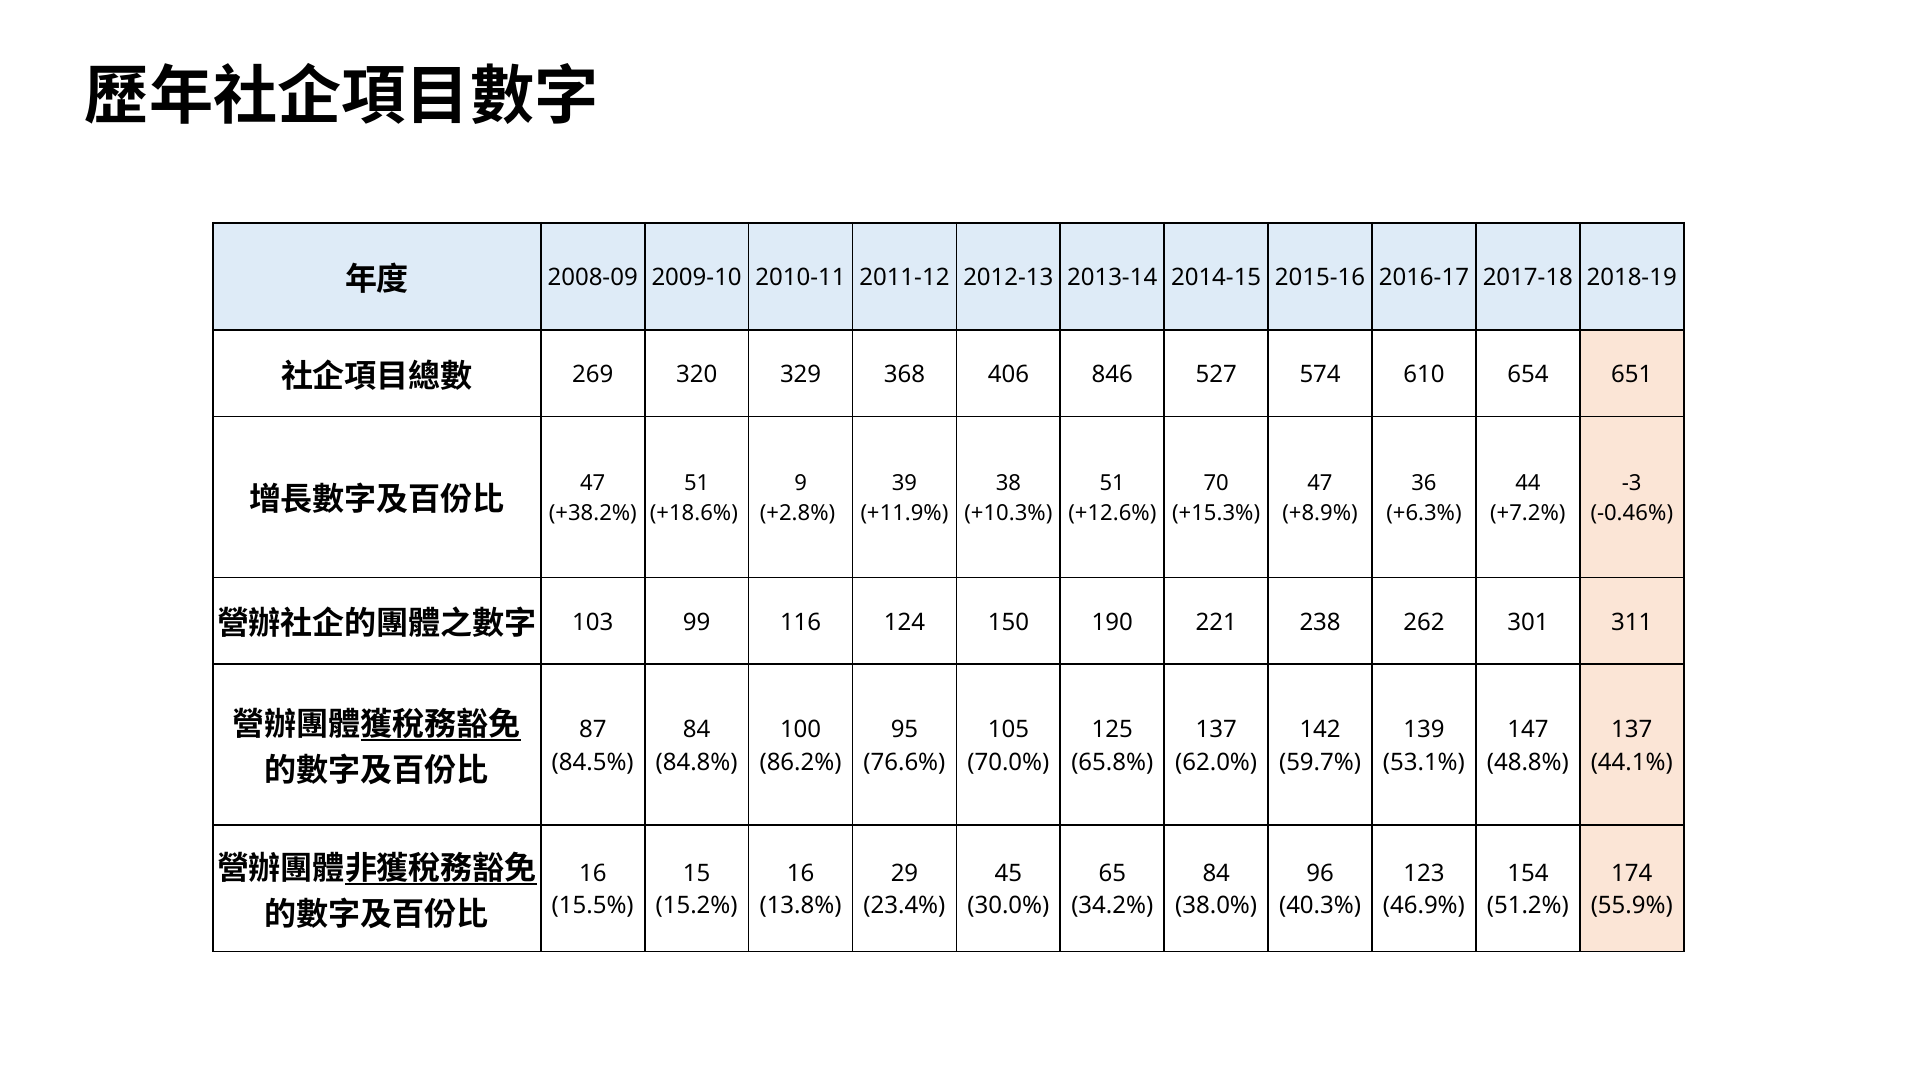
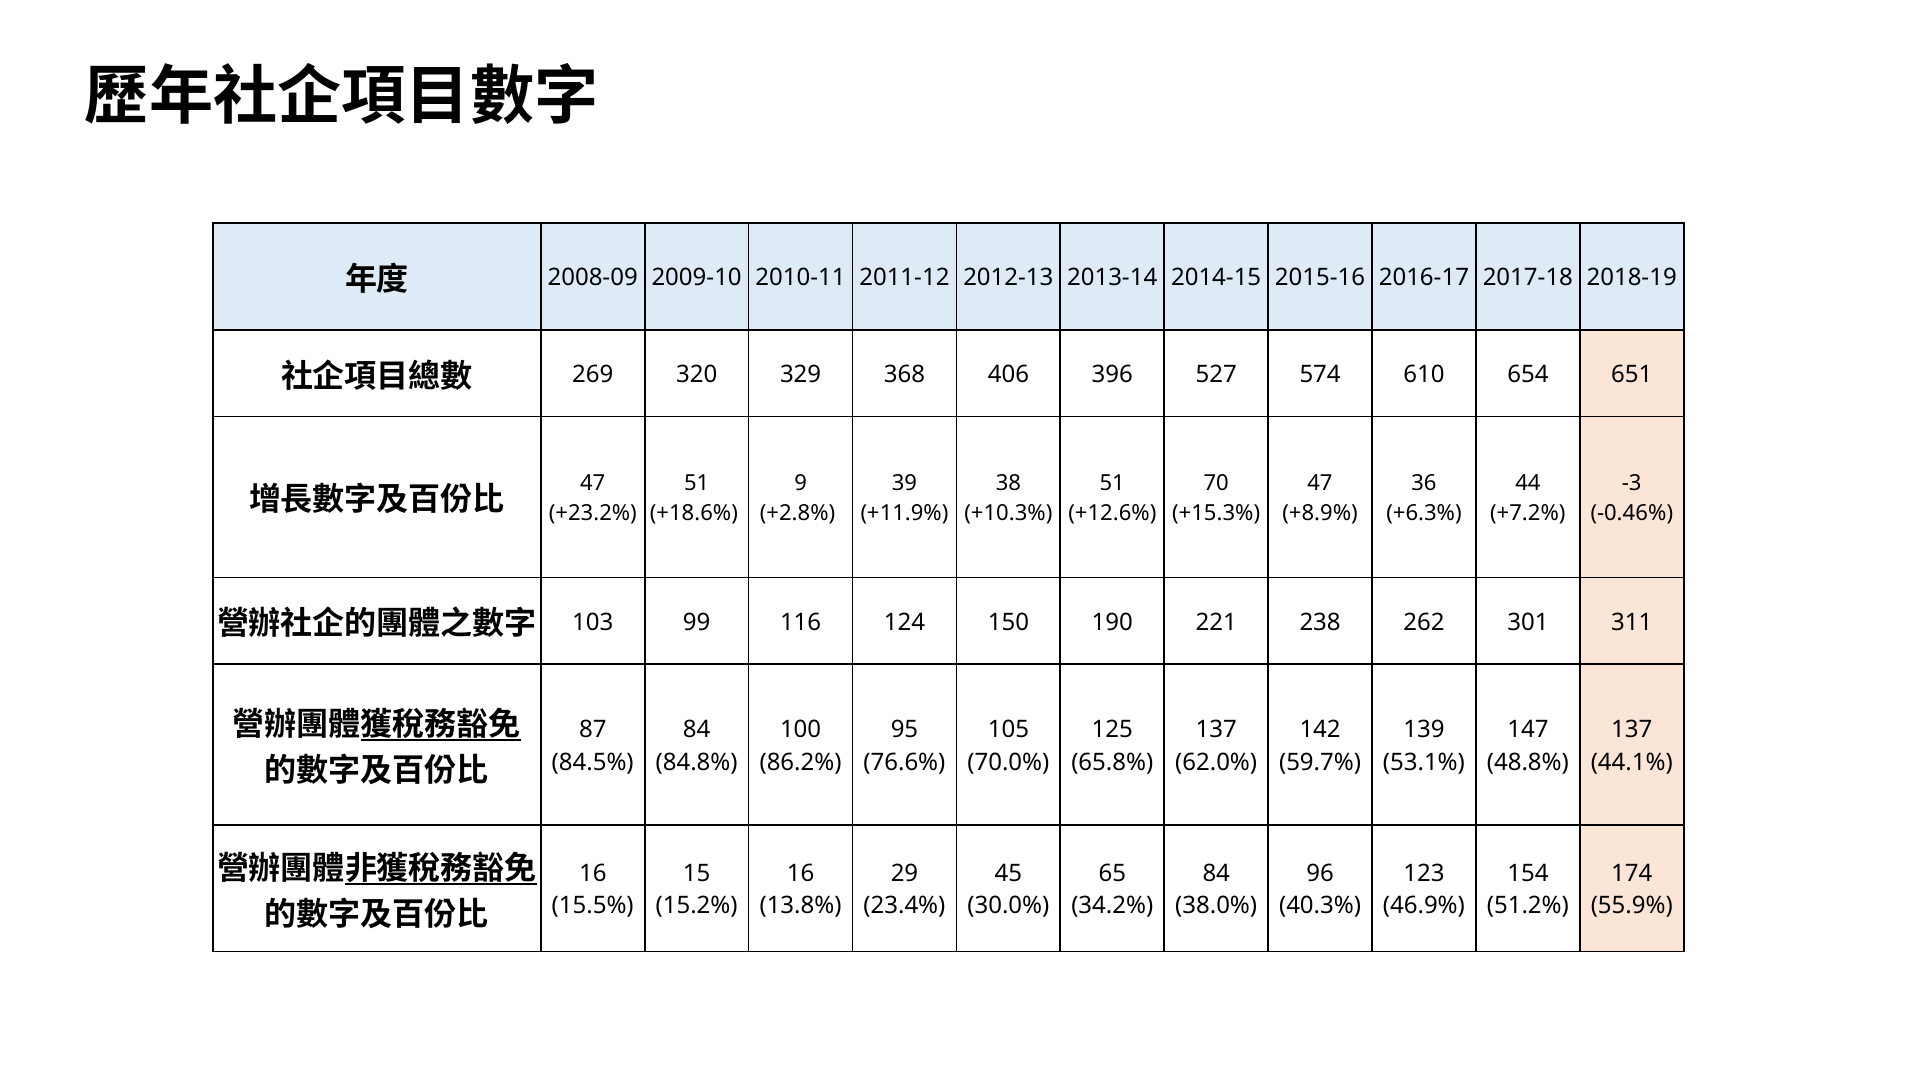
846: 846 -> 396
+38.2%: +38.2% -> +23.2%
